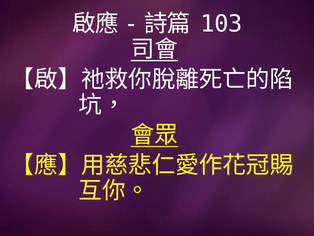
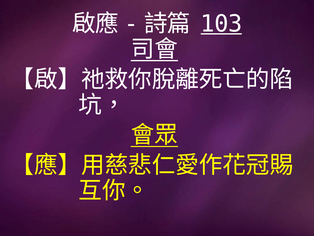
103 underline: none -> present
